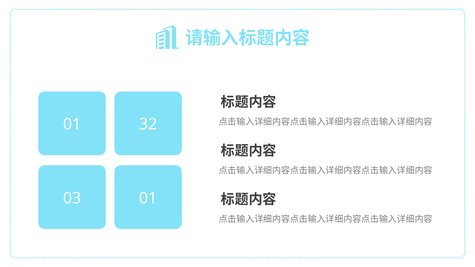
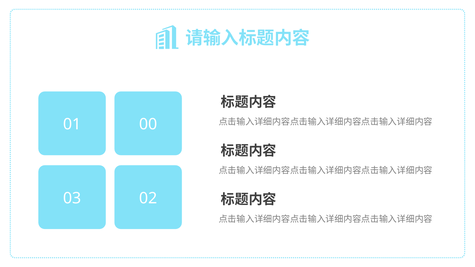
32: 32 -> 00
03 01: 01 -> 02
